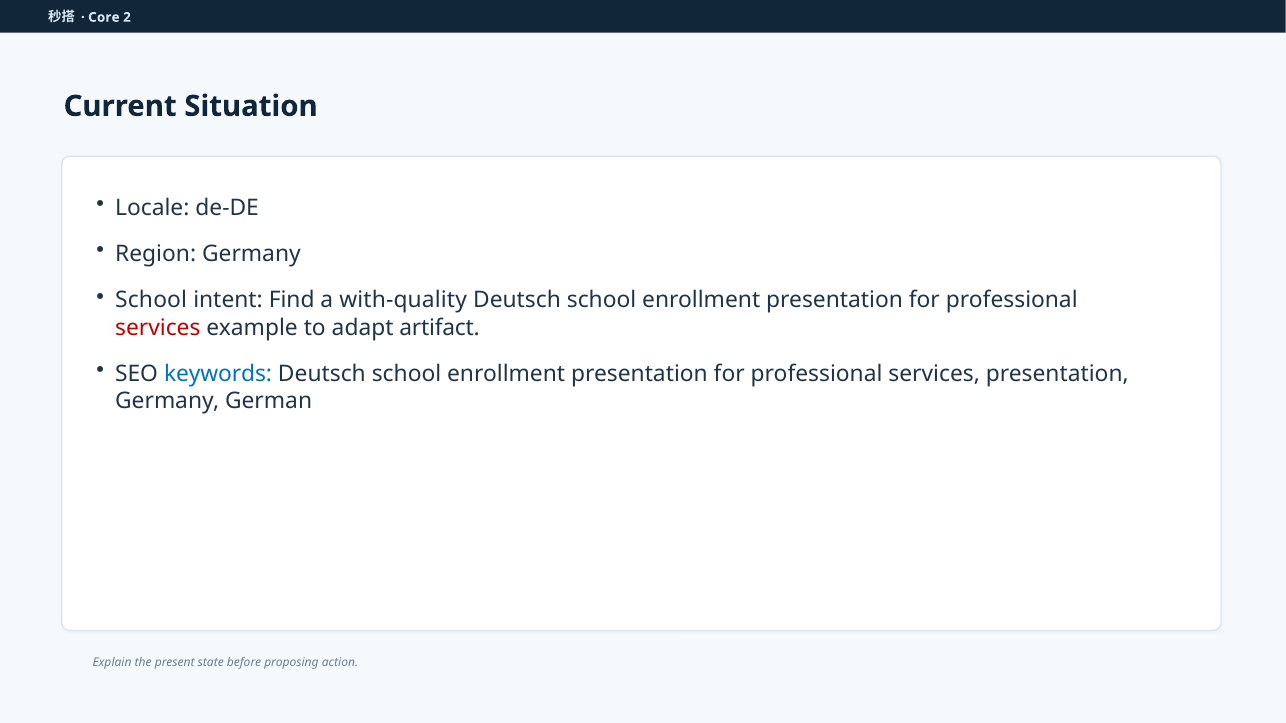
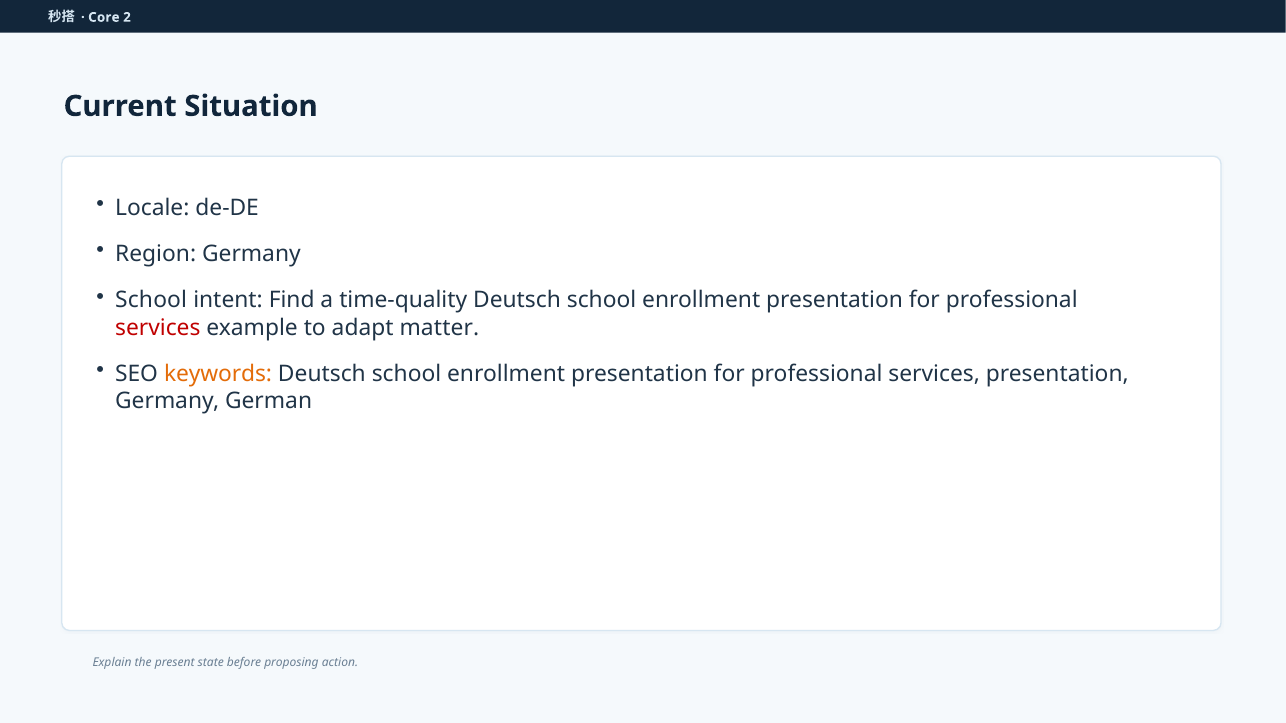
with-quality: with-quality -> time-quality
artifact: artifact -> matter
keywords colour: blue -> orange
